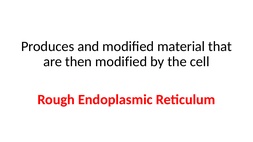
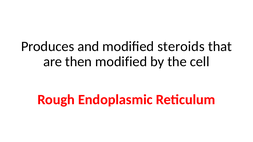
material: material -> steroids
